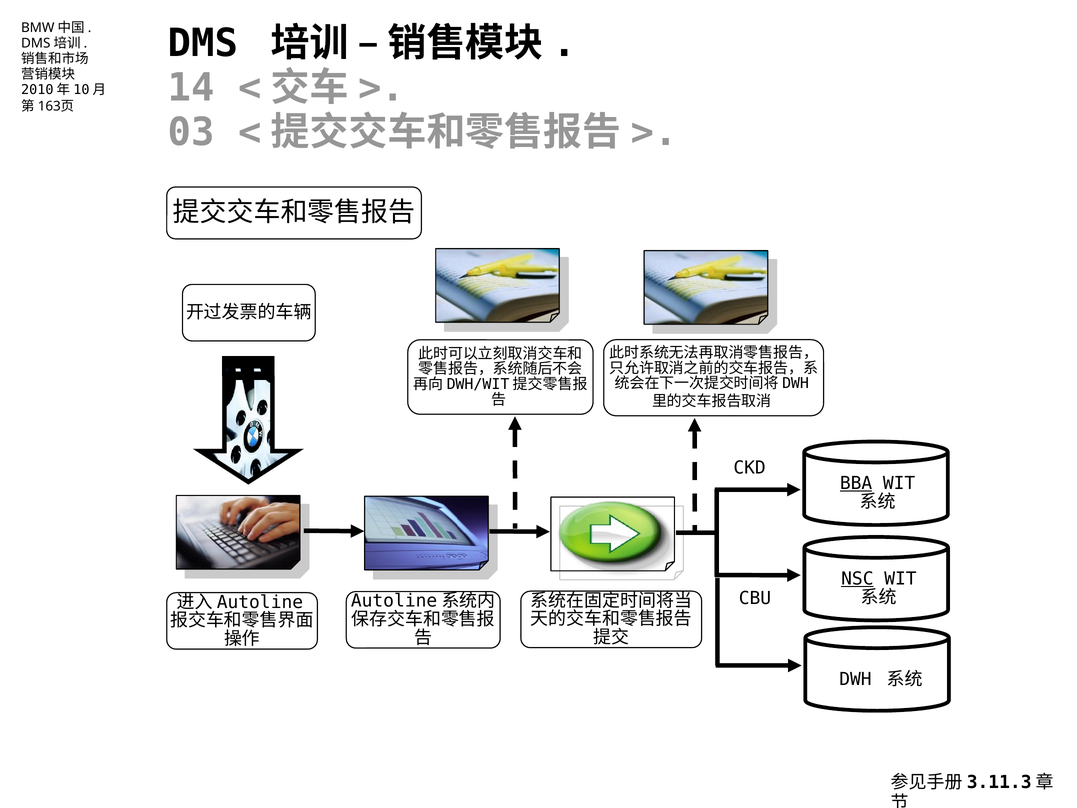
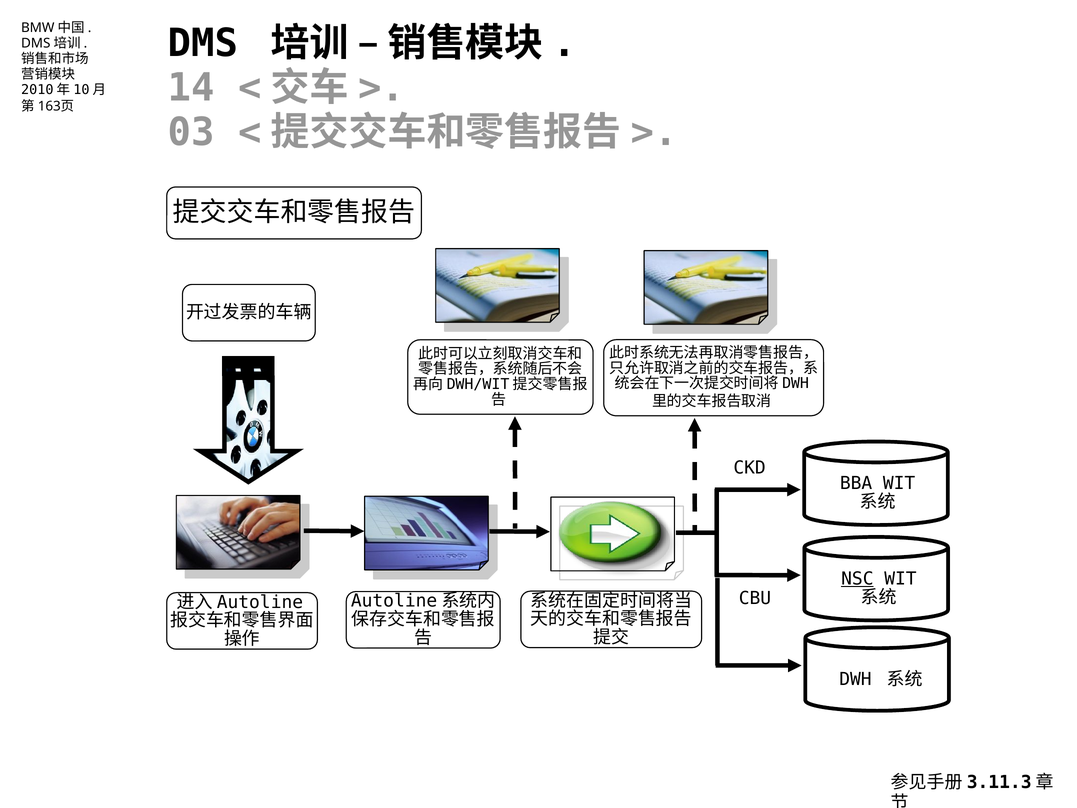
BBA underline: present -> none
